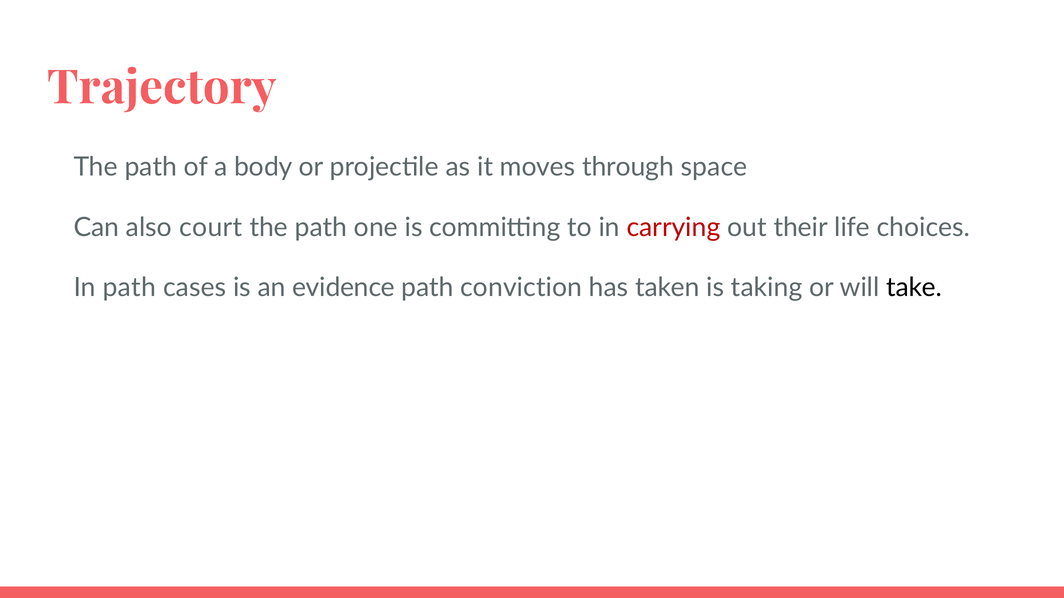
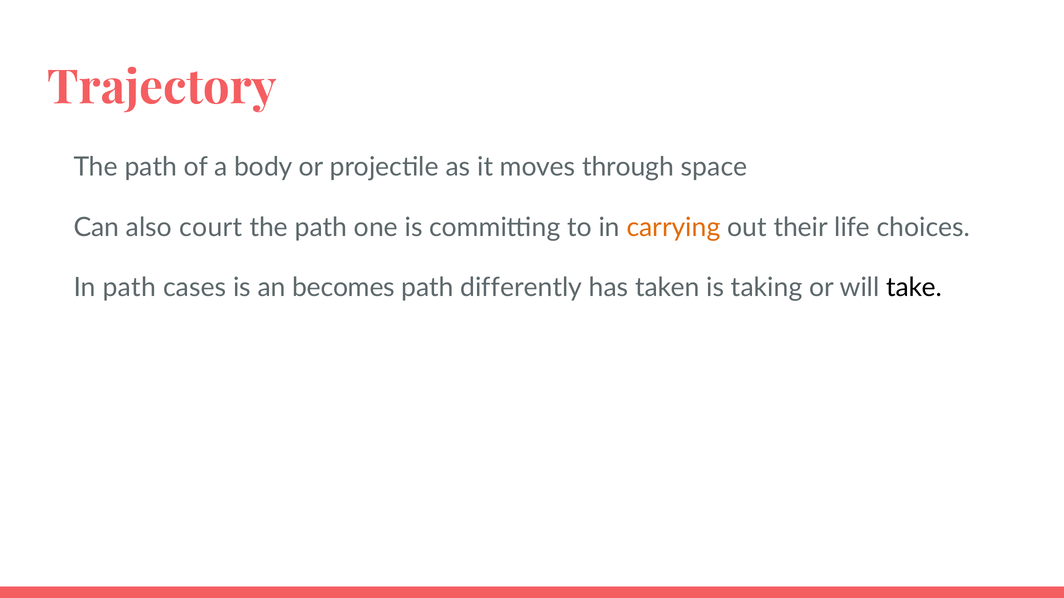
carrying colour: red -> orange
evidence: evidence -> becomes
conviction: conviction -> differently
